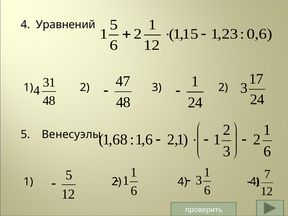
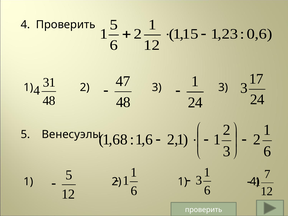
4 Уравнений: Уравнений -> Проверить
2 at (223, 87): 2 -> 3
4 at (183, 182): 4 -> 1
